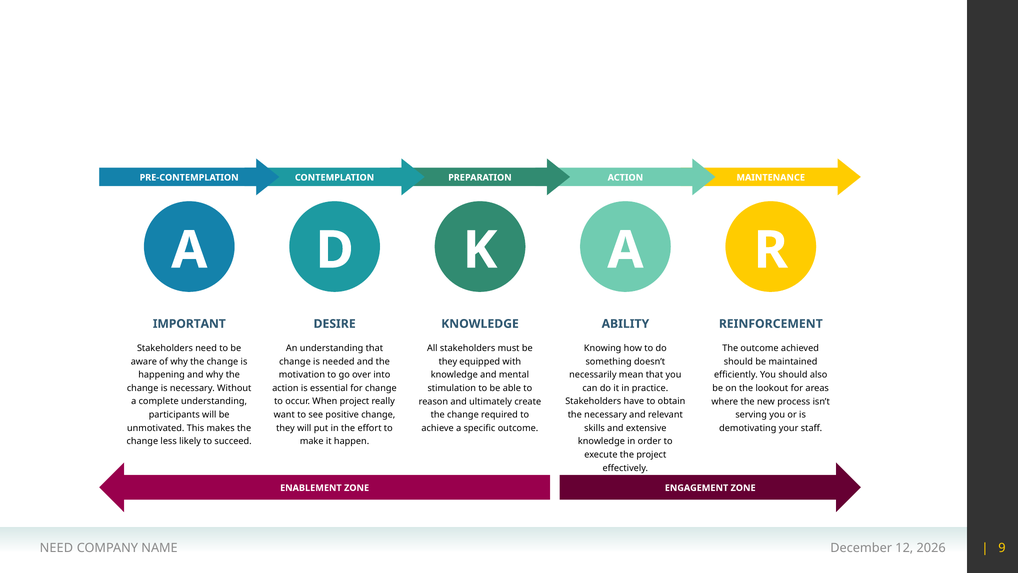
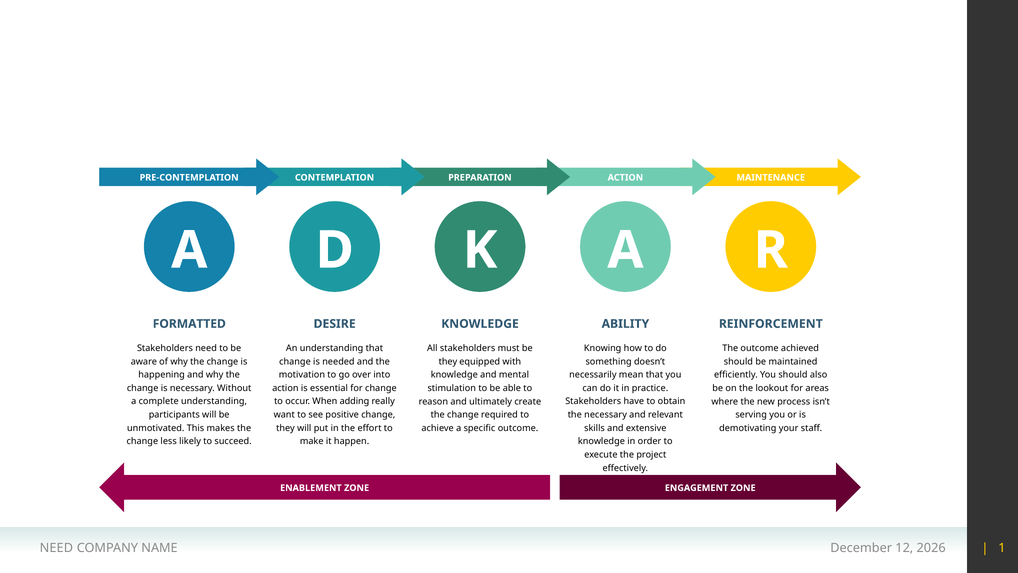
IMPORTANT: IMPORTANT -> FORMATTED
When project: project -> adding
9: 9 -> 1
